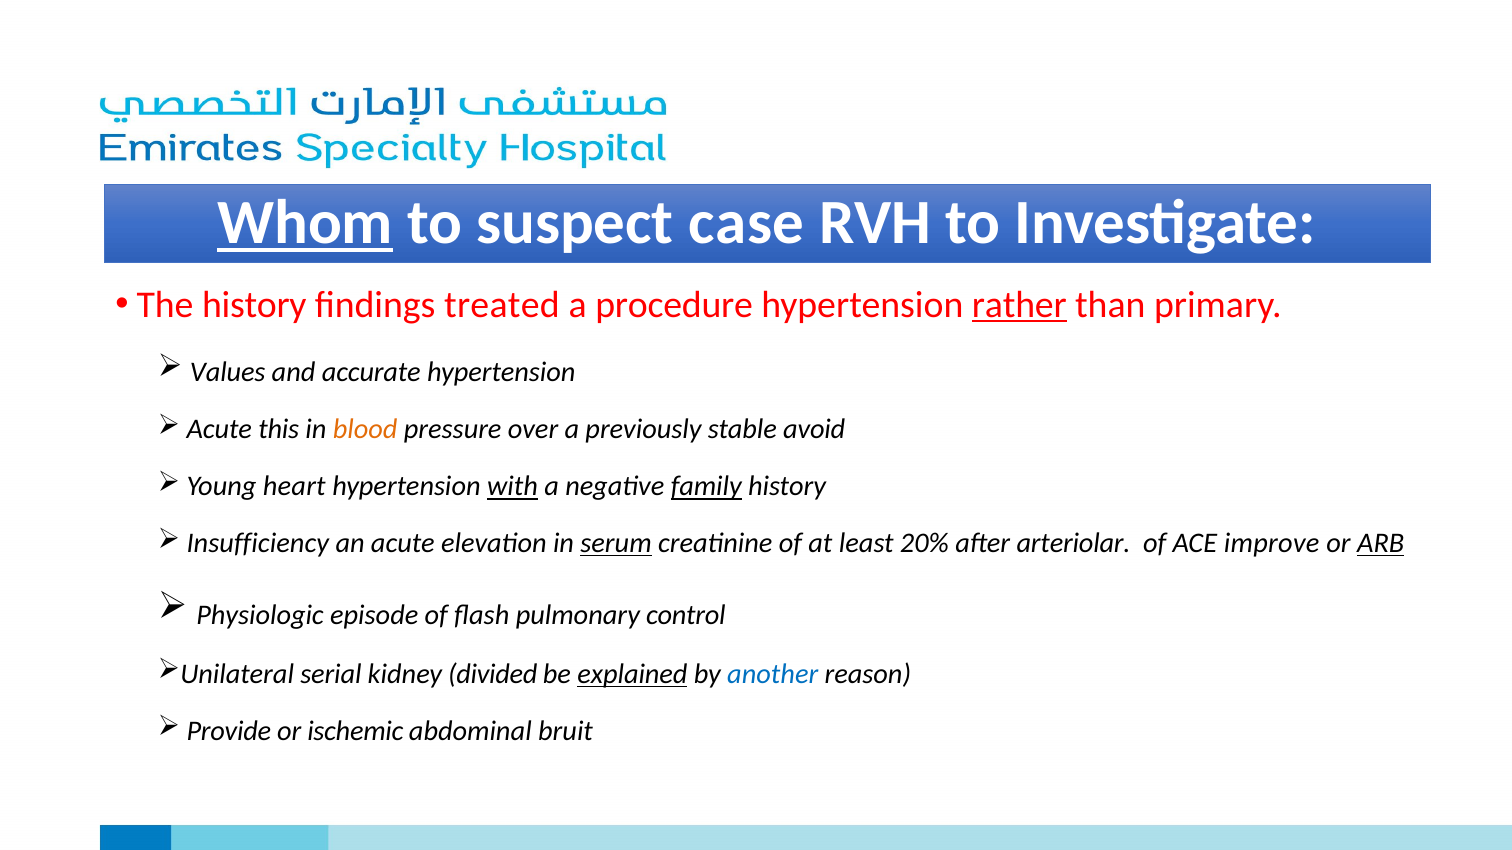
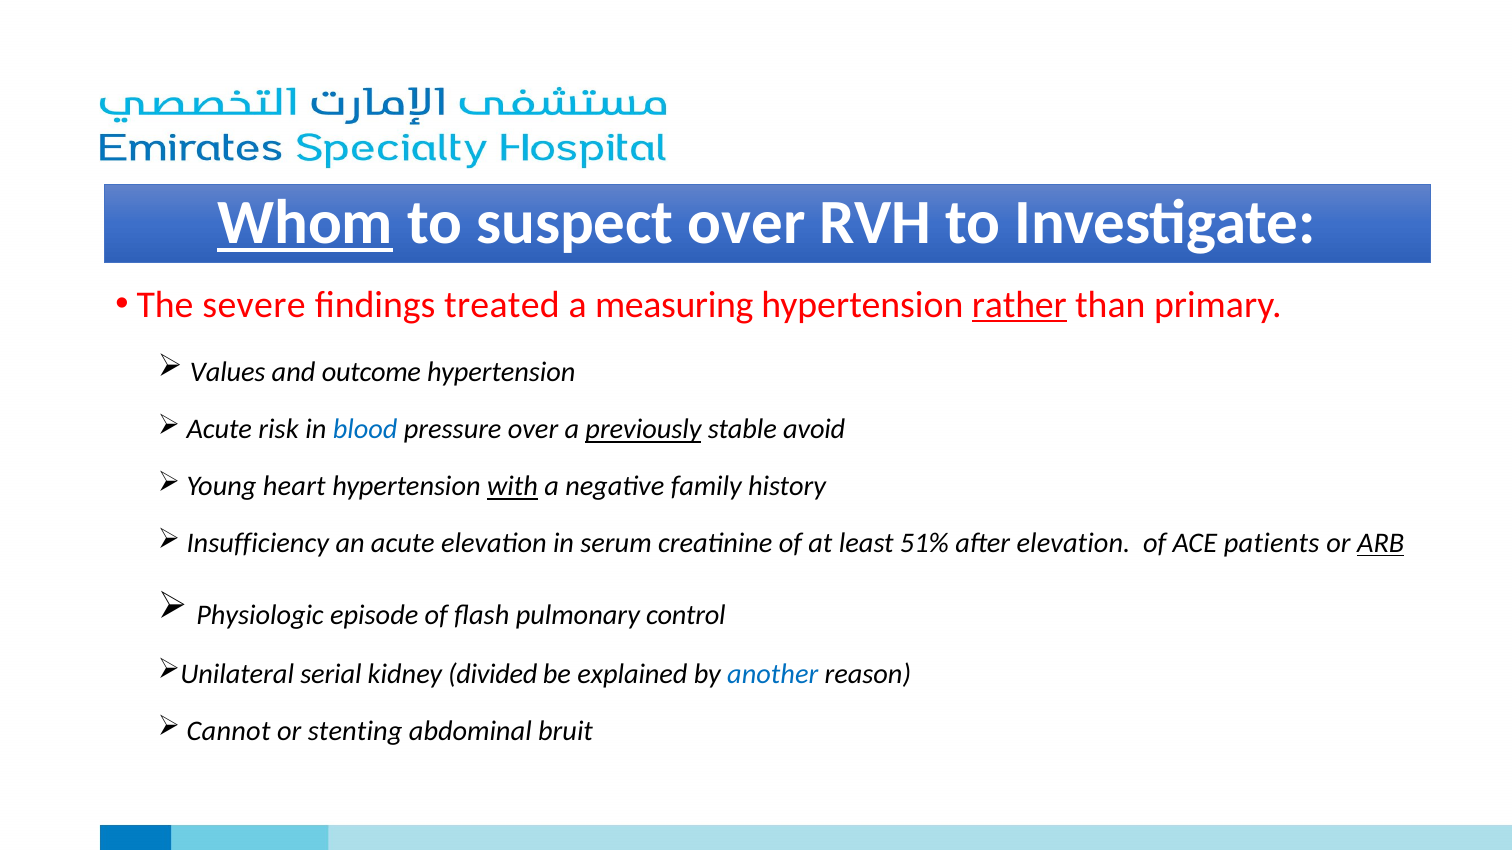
suspect case: case -> over
The history: history -> severe
procedure: procedure -> measuring
accurate: accurate -> outcome
this: this -> risk
blood colour: orange -> blue
previously underline: none -> present
family underline: present -> none
serum underline: present -> none
20%: 20% -> 51%
after arteriolar: arteriolar -> elevation
improve: improve -> patients
explained underline: present -> none
Provide: Provide -> Cannot
ischemic: ischemic -> stenting
